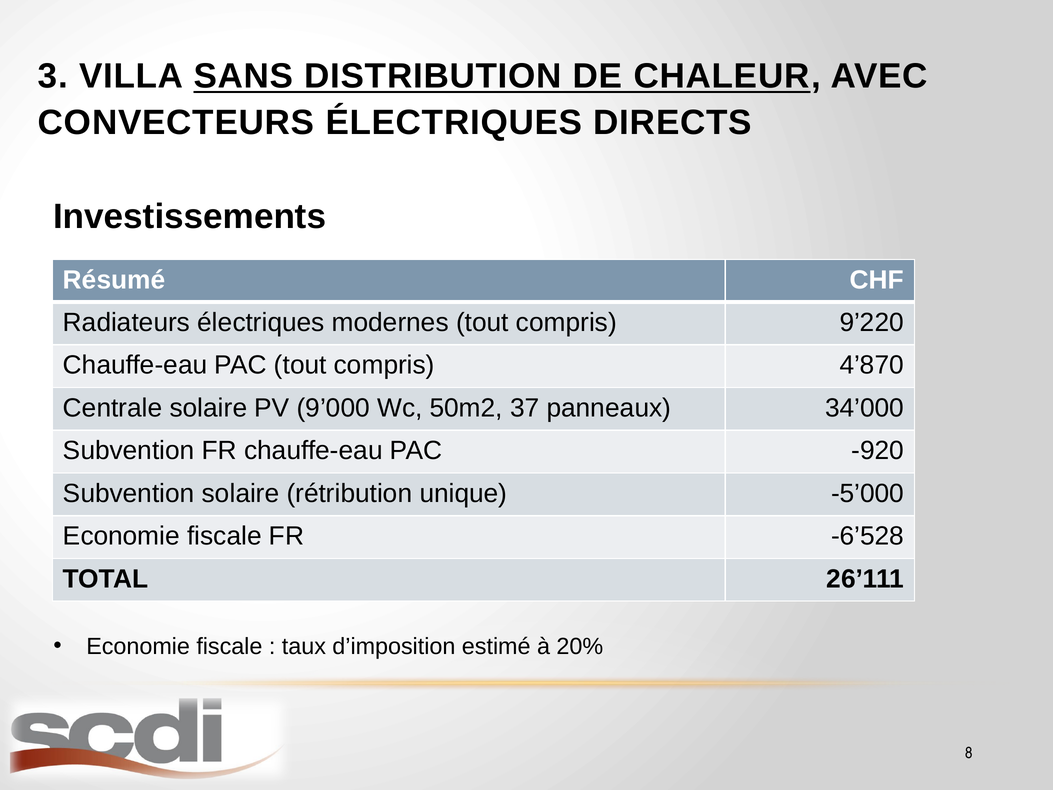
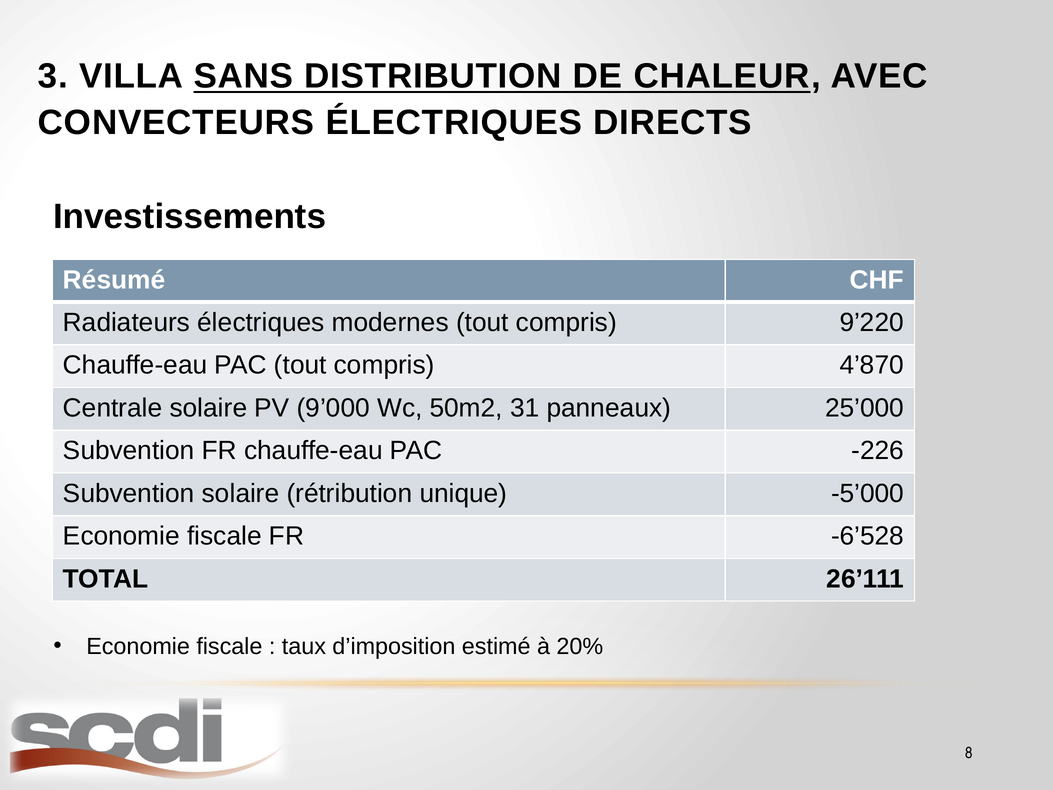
37: 37 -> 31
34’000: 34’000 -> 25’000
-920: -920 -> -226
